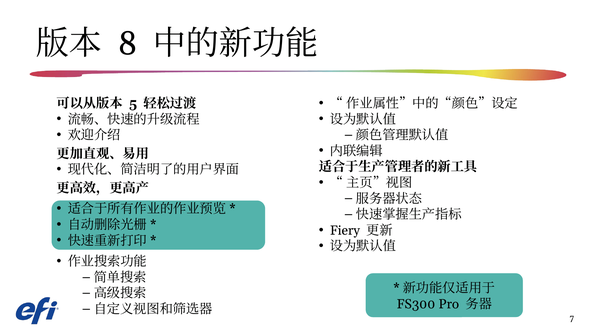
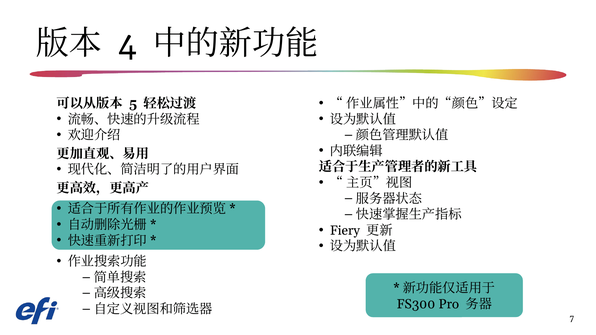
8: 8 -> 4
